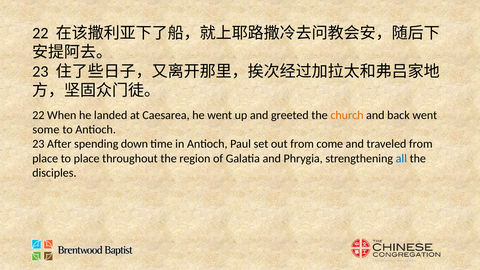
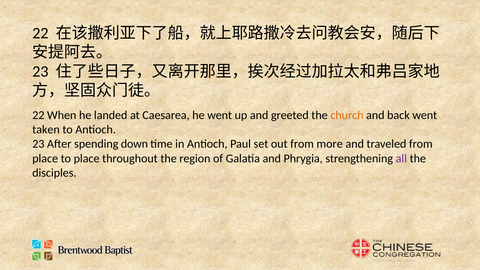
some: some -> taken
come: come -> more
all colour: blue -> purple
